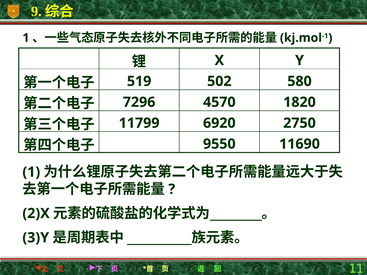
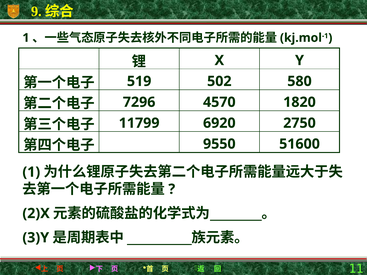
11690: 11690 -> 51600
